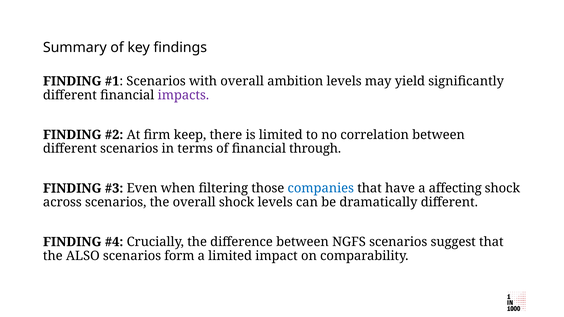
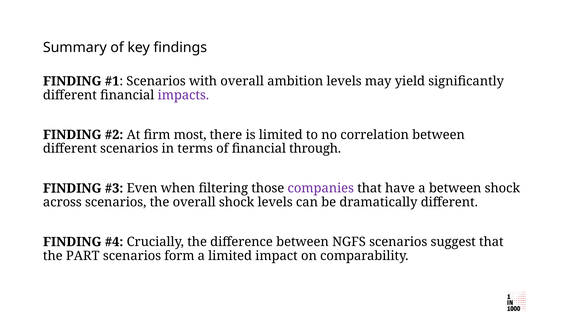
keep: keep -> most
companies colour: blue -> purple
a affecting: affecting -> between
ALSO: ALSO -> PART
